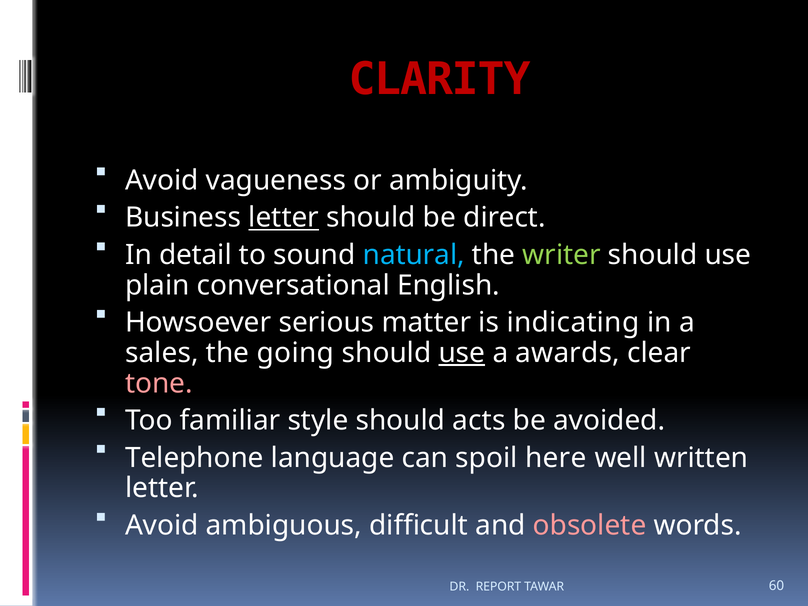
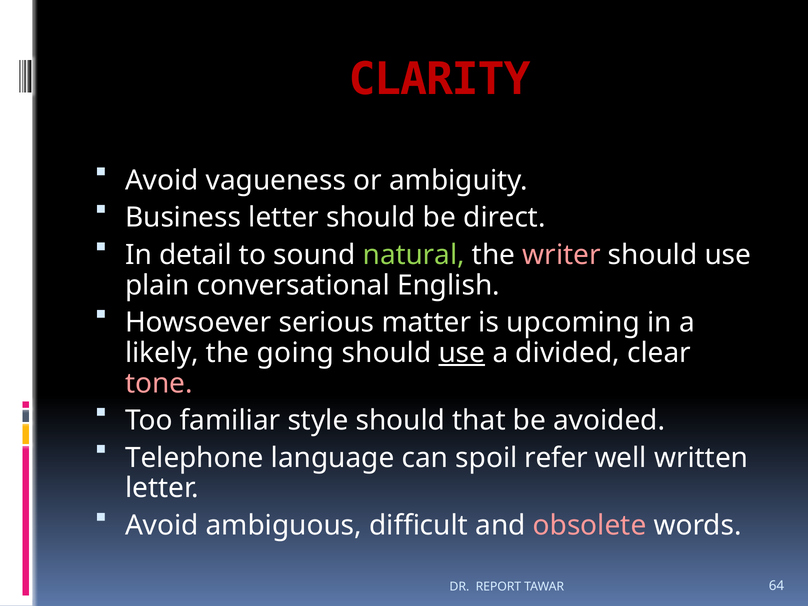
letter at (284, 218) underline: present -> none
natural colour: light blue -> light green
writer colour: light green -> pink
indicating: indicating -> upcoming
sales: sales -> likely
awards: awards -> divided
acts: acts -> that
here: here -> refer
60: 60 -> 64
